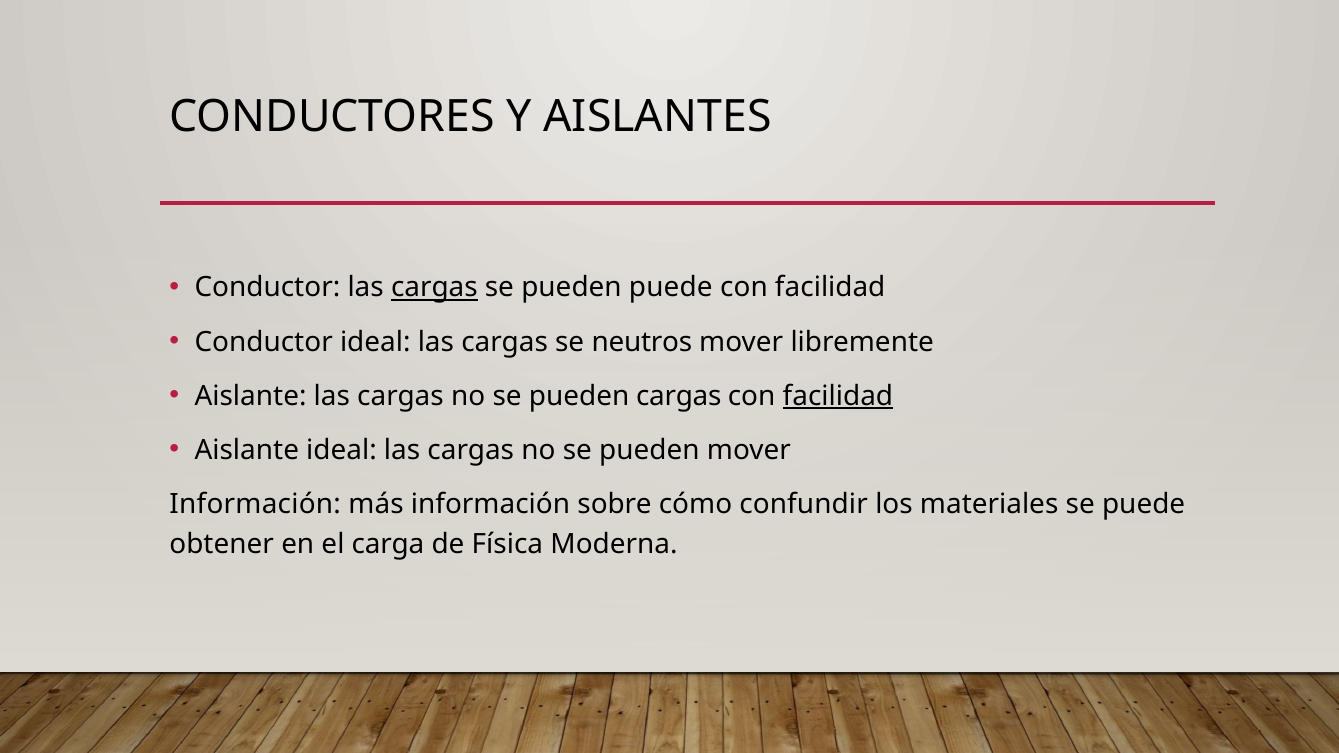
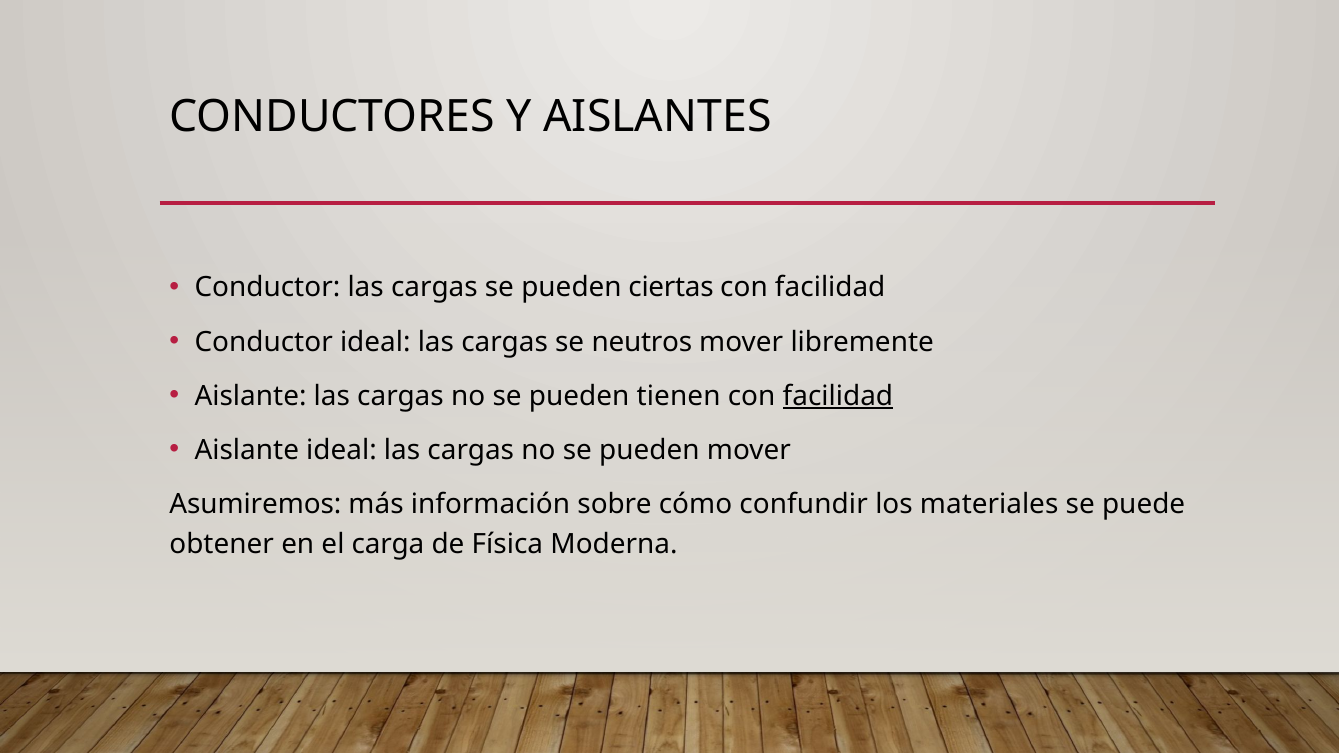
cargas at (434, 288) underline: present -> none
pueden puede: puede -> ciertas
pueden cargas: cargas -> tienen
Información at (255, 504): Información -> Asumiremos
